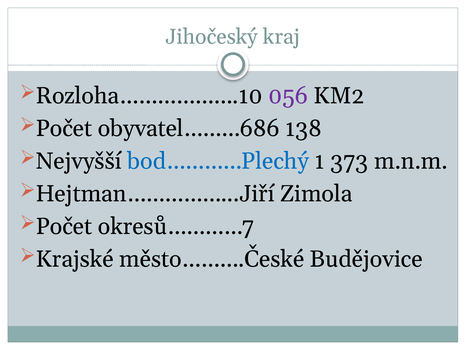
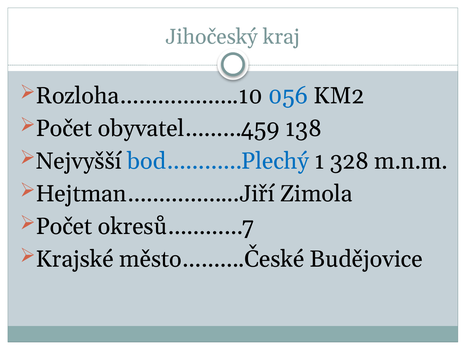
056 colour: purple -> blue
obyvatel………686: obyvatel………686 -> obyvatel………459
373: 373 -> 328
